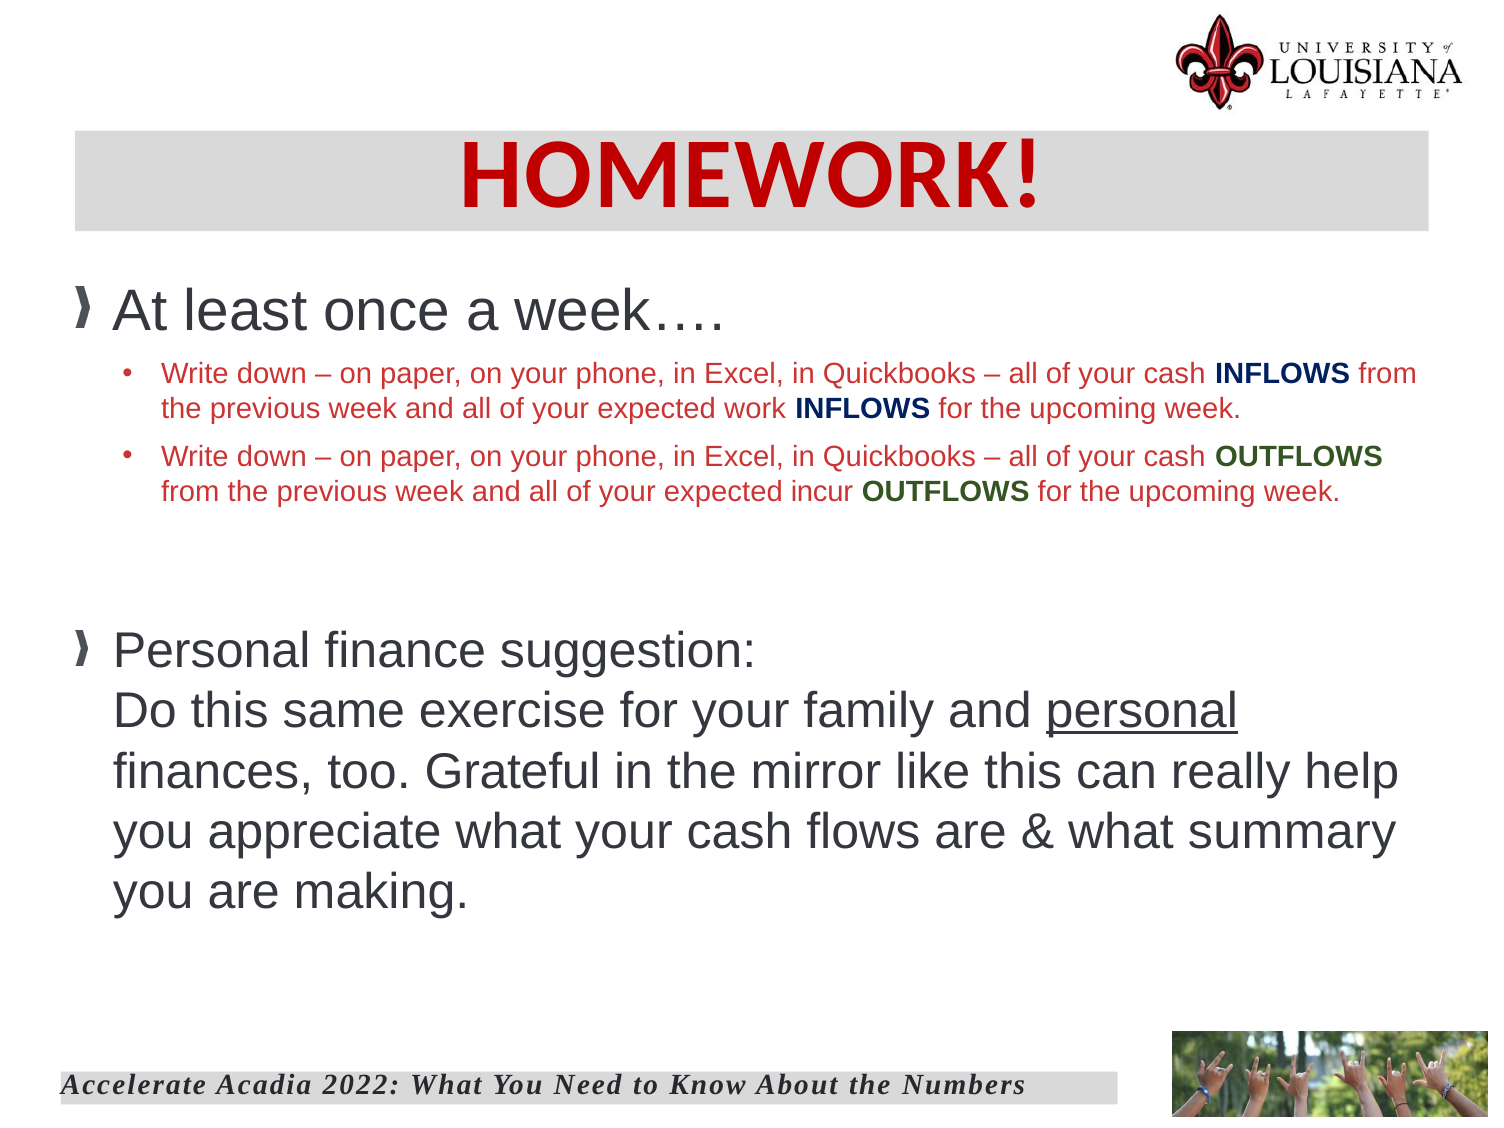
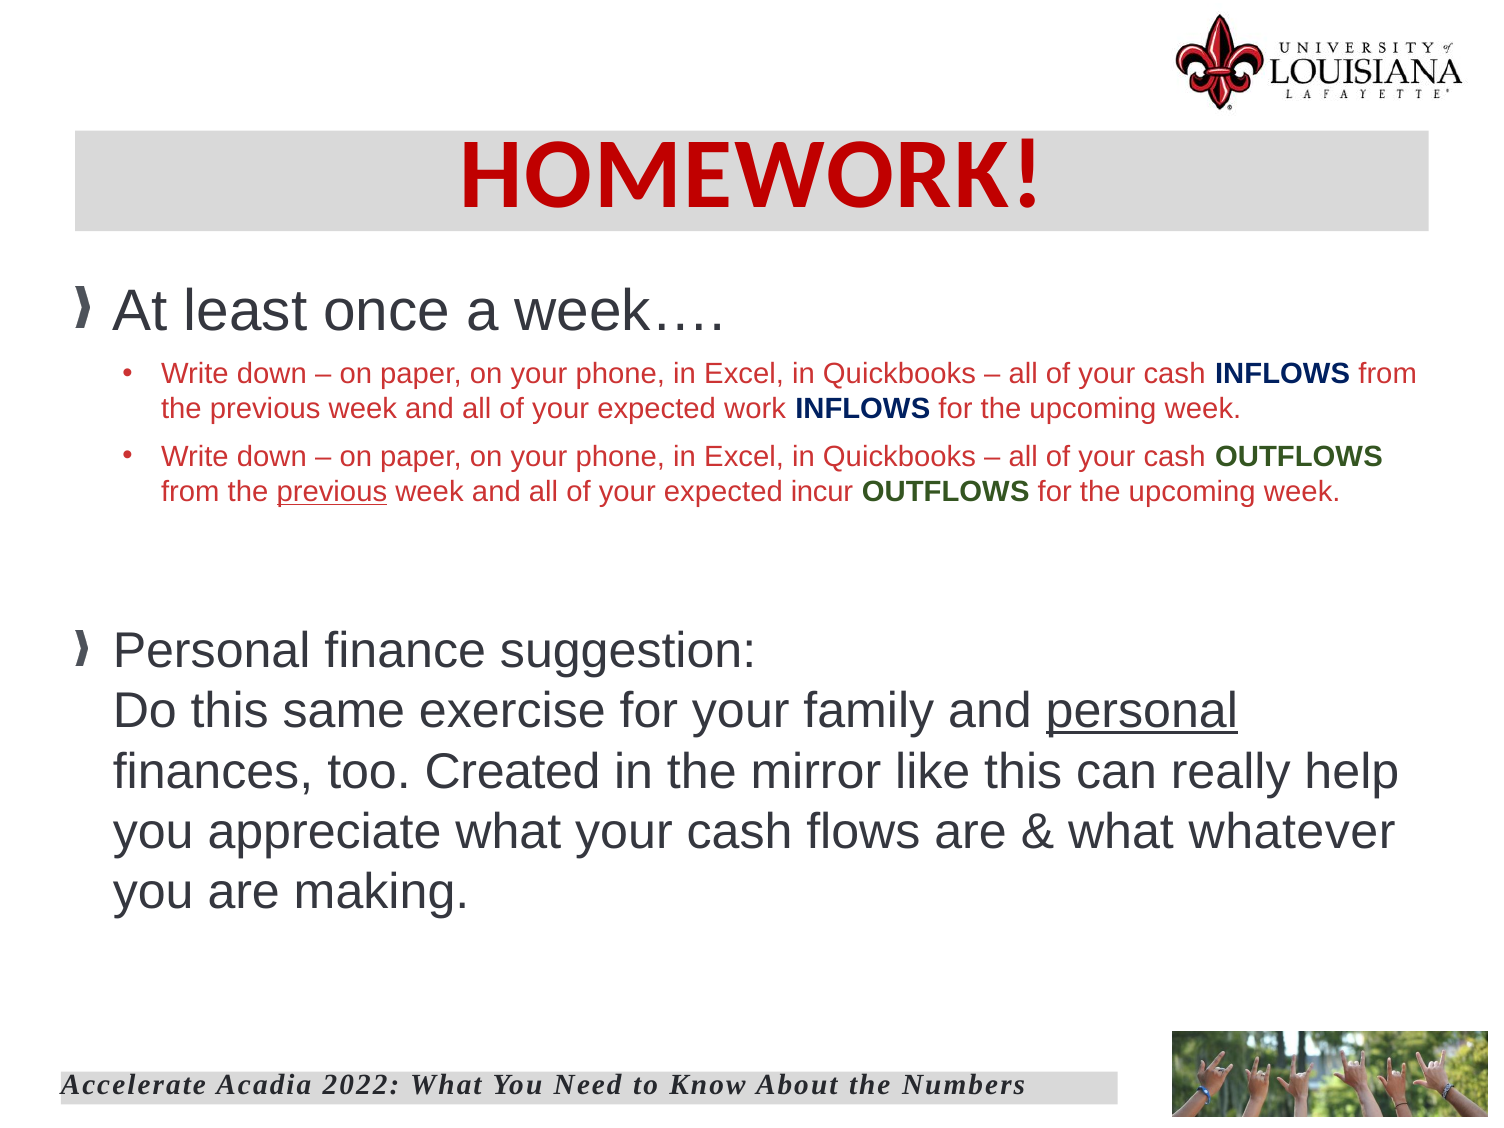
previous at (332, 492) underline: none -> present
Grateful: Grateful -> Created
summary: summary -> whatever
